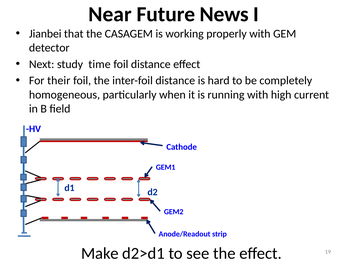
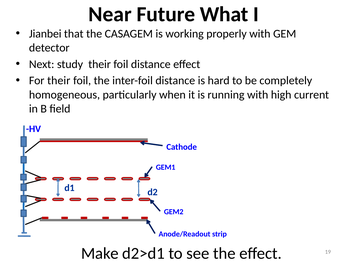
News: News -> What
study time: time -> their
